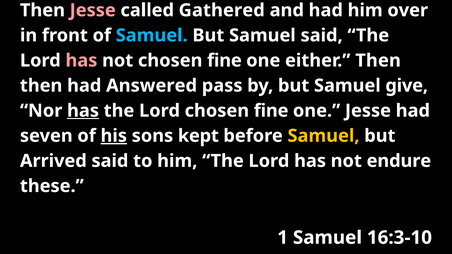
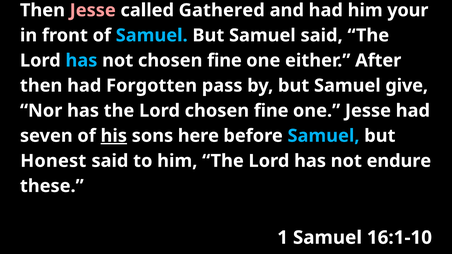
over: over -> your
has at (81, 61) colour: pink -> light blue
either Then: Then -> After
Answered: Answered -> Forgotten
has at (83, 111) underline: present -> none
kept: kept -> here
Samuel at (324, 136) colour: yellow -> light blue
Arrived: Arrived -> Honest
16:3-10: 16:3-10 -> 16:1-10
